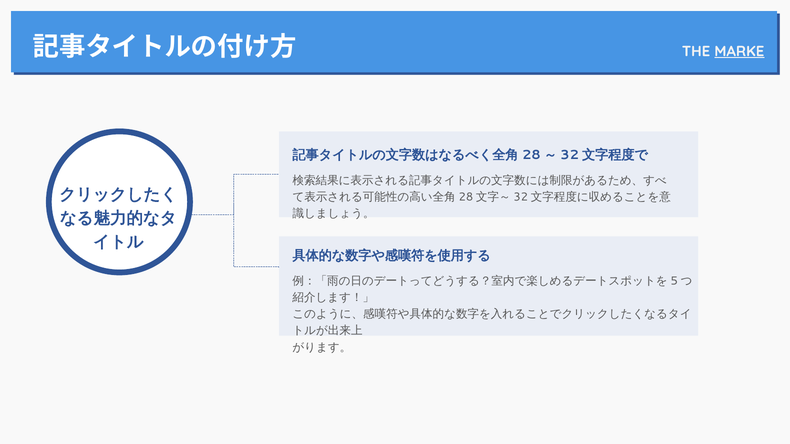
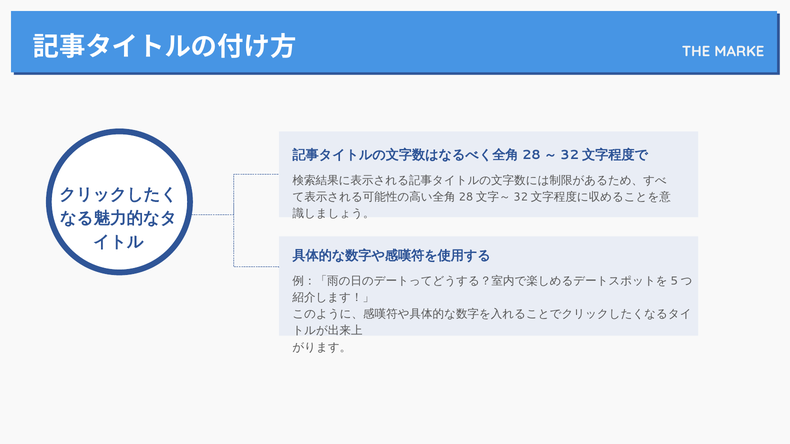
MARKE underline: present -> none
